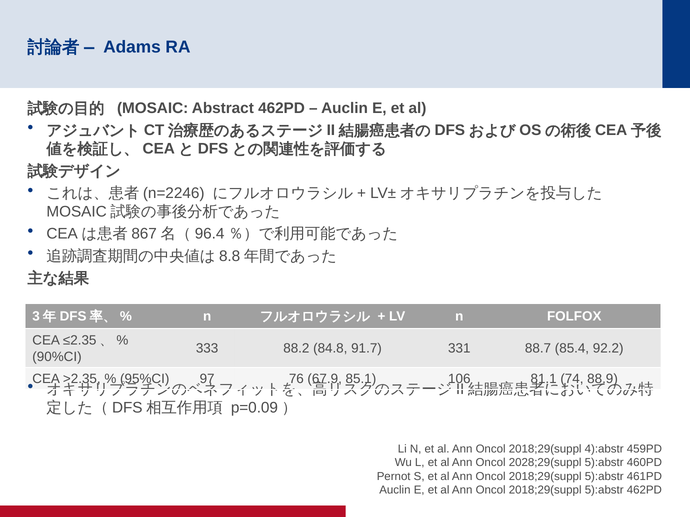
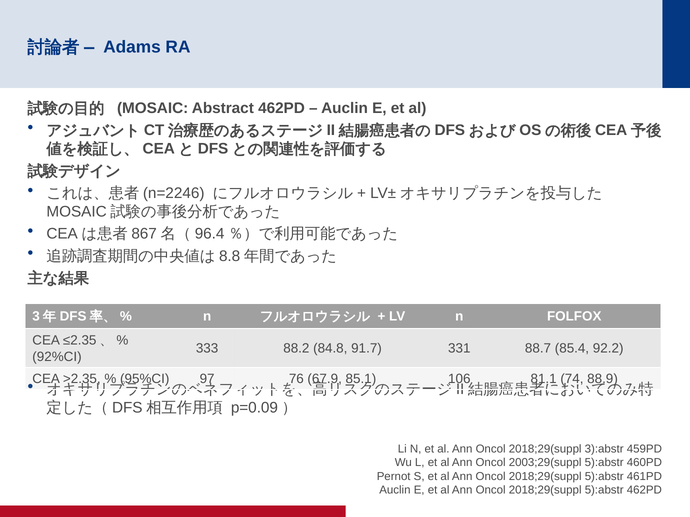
90%CI: 90%CI -> 92%CI
4):abstr: 4):abstr -> 3):abstr
2028;29(suppl: 2028;29(suppl -> 2003;29(suppl
